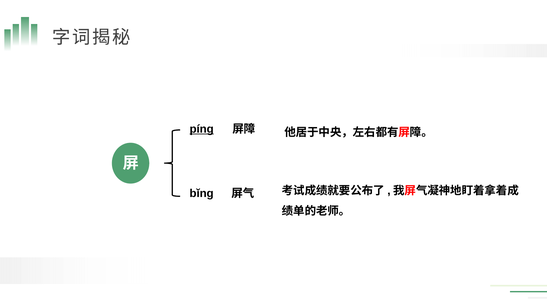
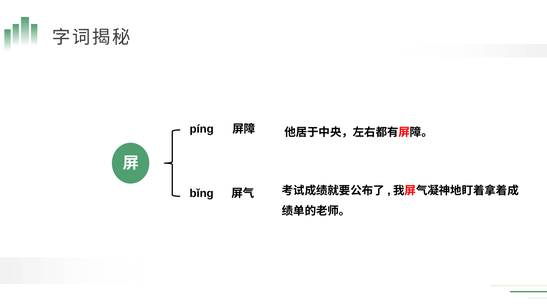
píng underline: present -> none
